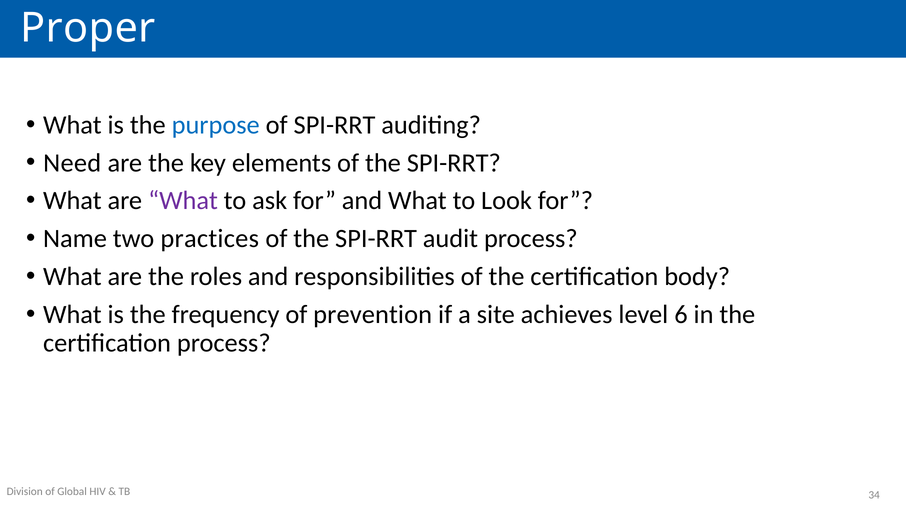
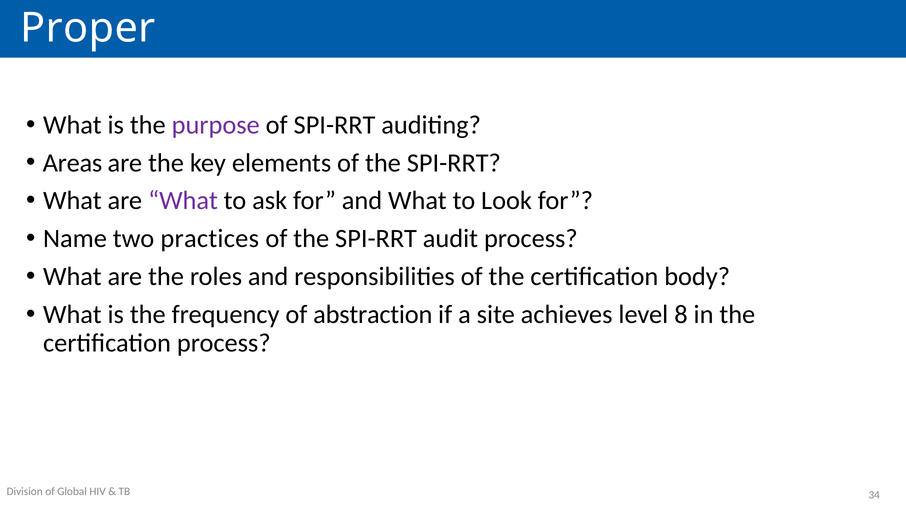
purpose colour: blue -> purple
Need: Need -> Areas
prevention: prevention -> abstraction
6: 6 -> 8
